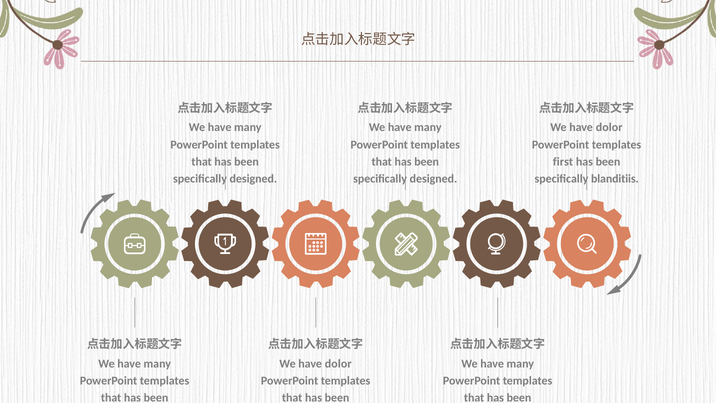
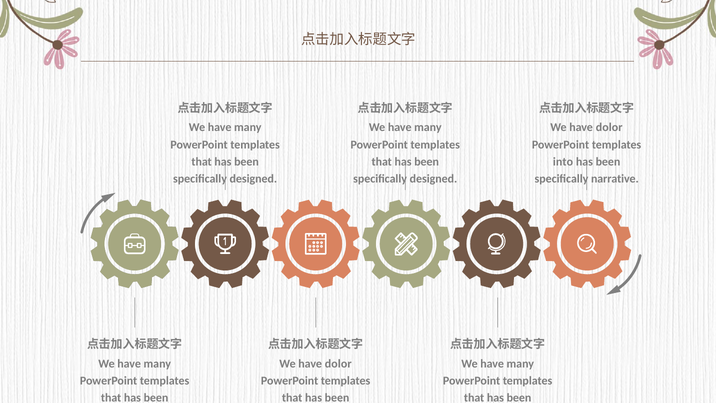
first: first -> into
blanditiis: blanditiis -> narrative
